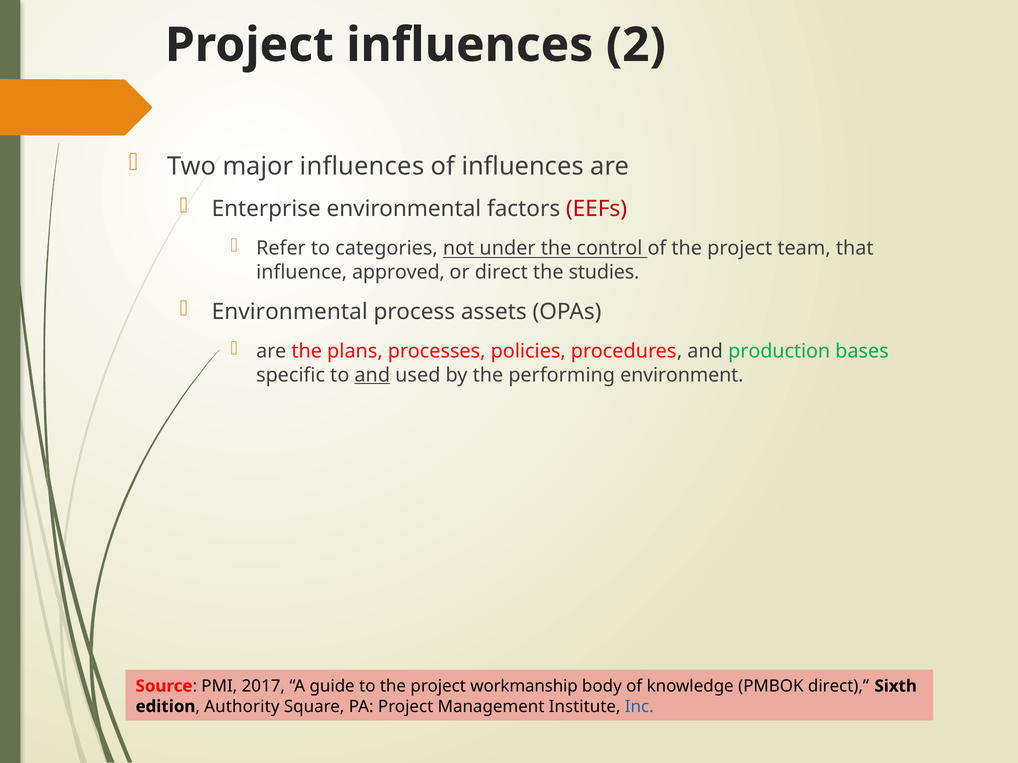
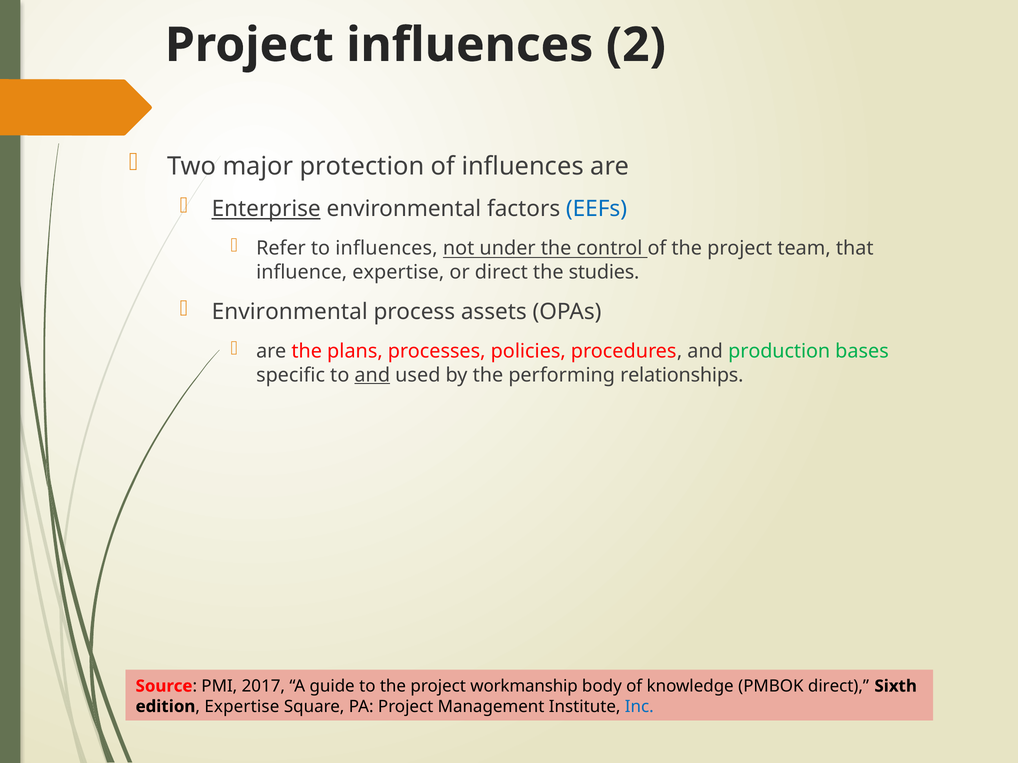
major influences: influences -> protection
Enterprise underline: none -> present
EEFs colour: red -> blue
to categories: categories -> influences
influence approved: approved -> expertise
environment: environment -> relationships
edition Authority: Authority -> Expertise
